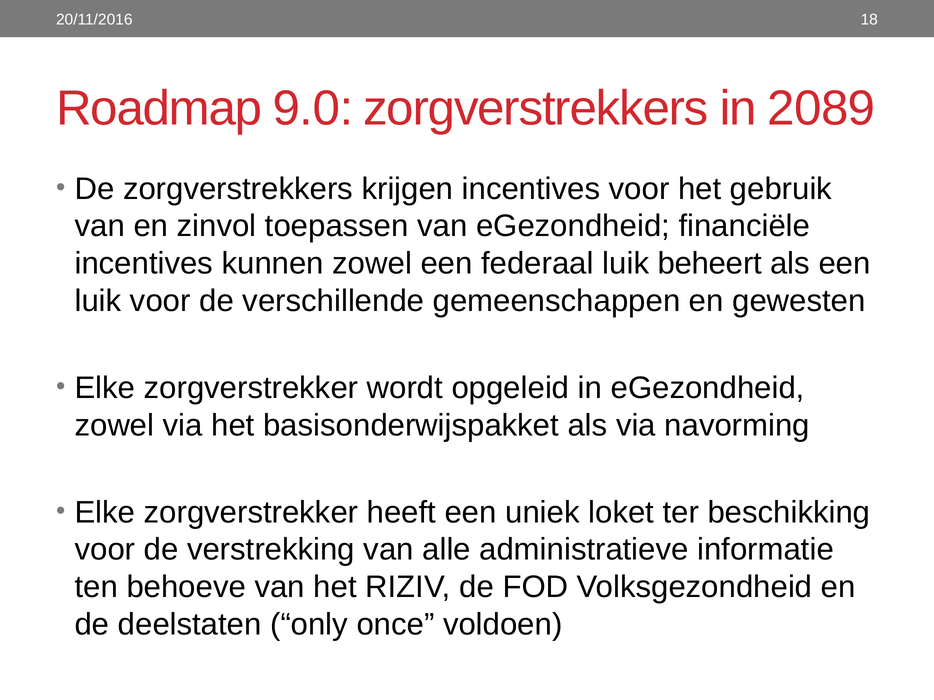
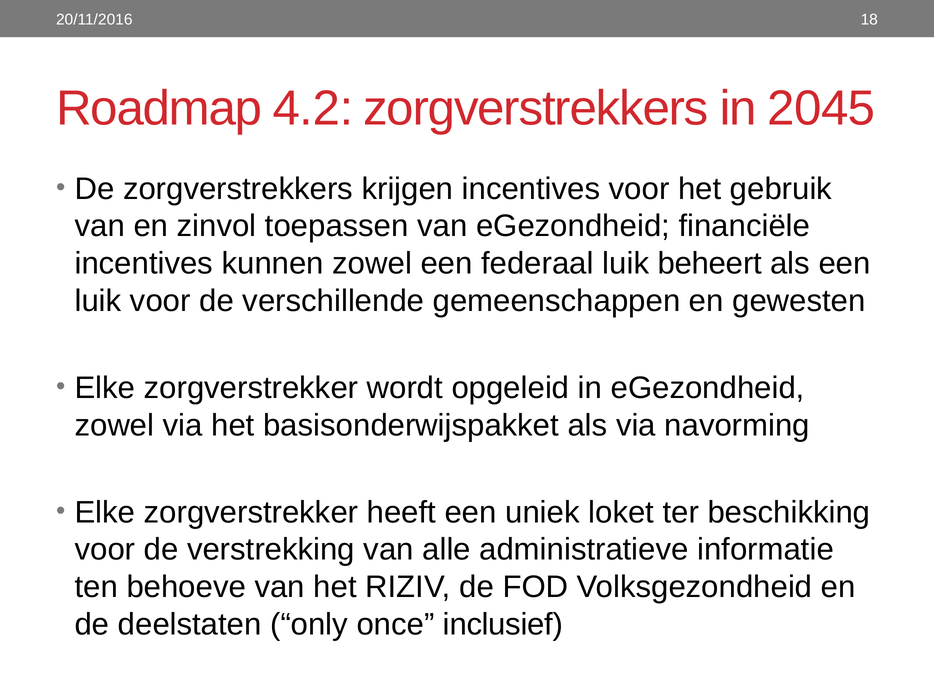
9.0: 9.0 -> 4.2
2089: 2089 -> 2045
voldoen: voldoen -> inclusief
